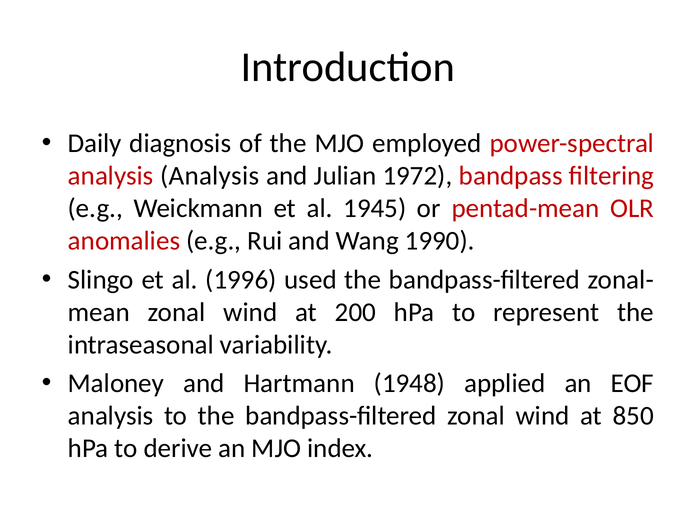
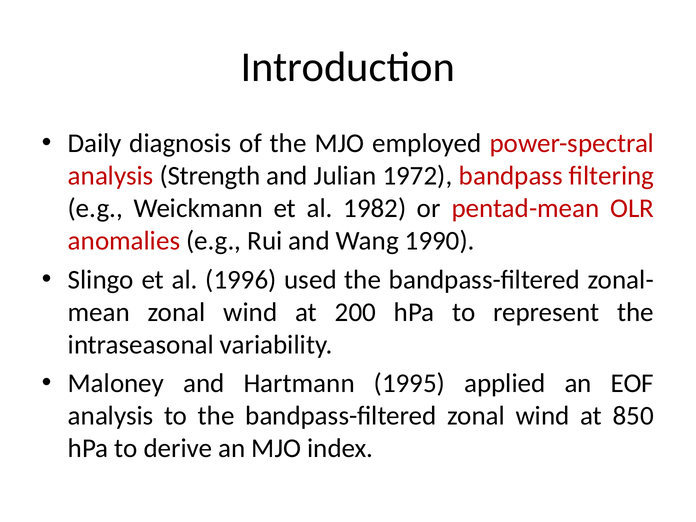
analysis Analysis: Analysis -> Strength
1945: 1945 -> 1982
1948: 1948 -> 1995
